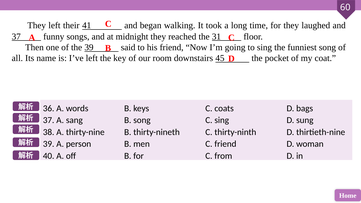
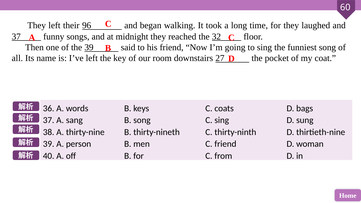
41: 41 -> 96
31: 31 -> 32
45: 45 -> 27
